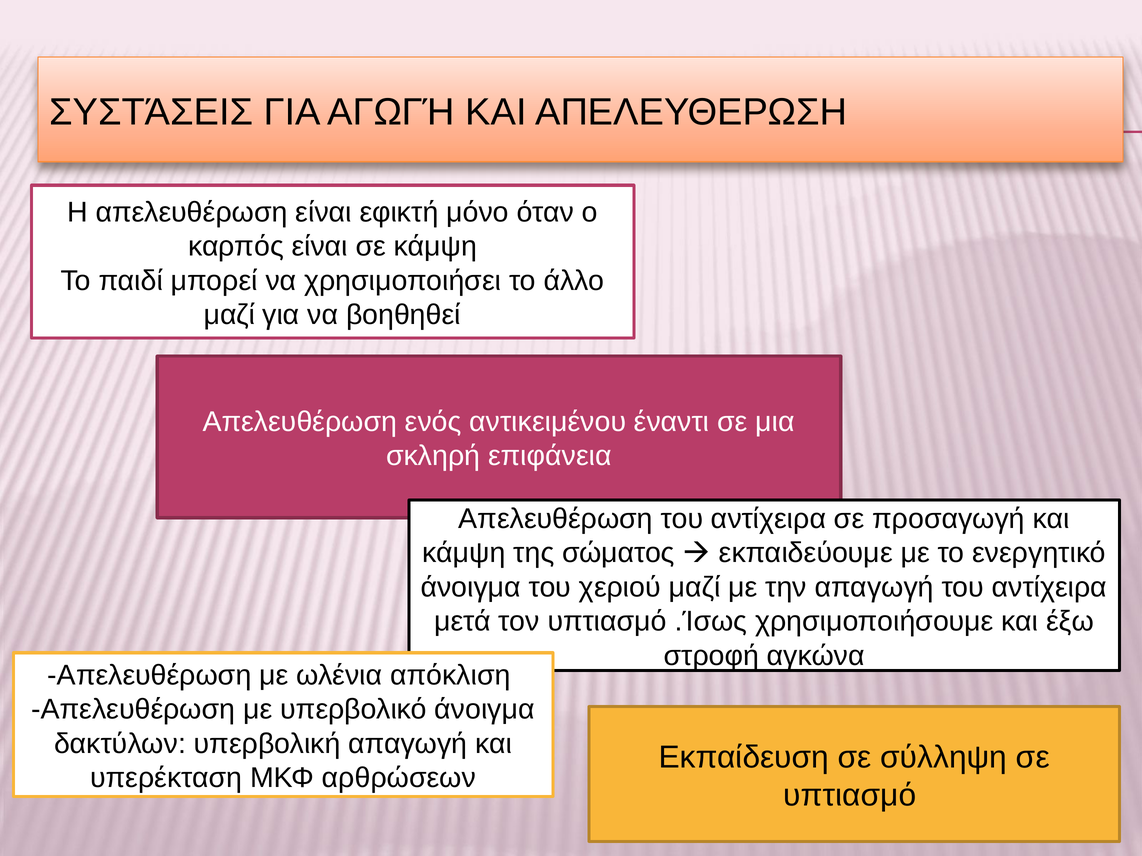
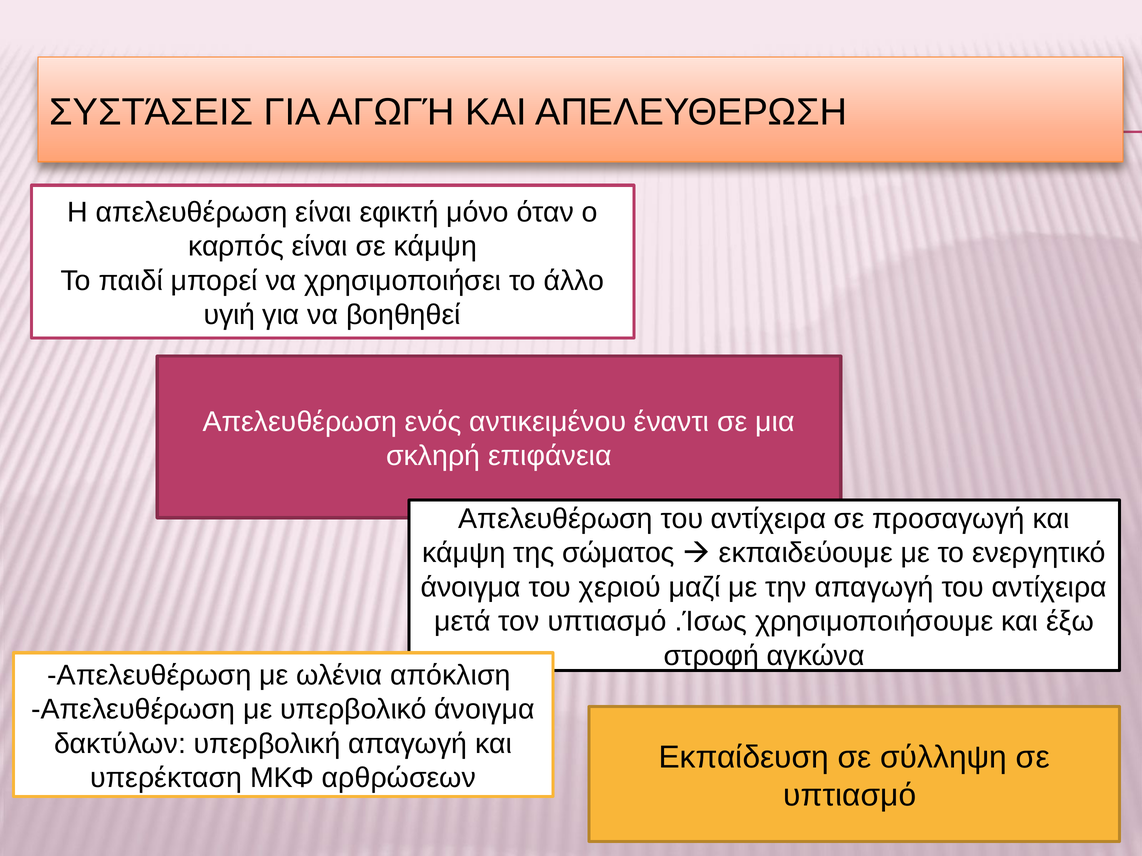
μαζί at (229, 315): μαζί -> υγιή
